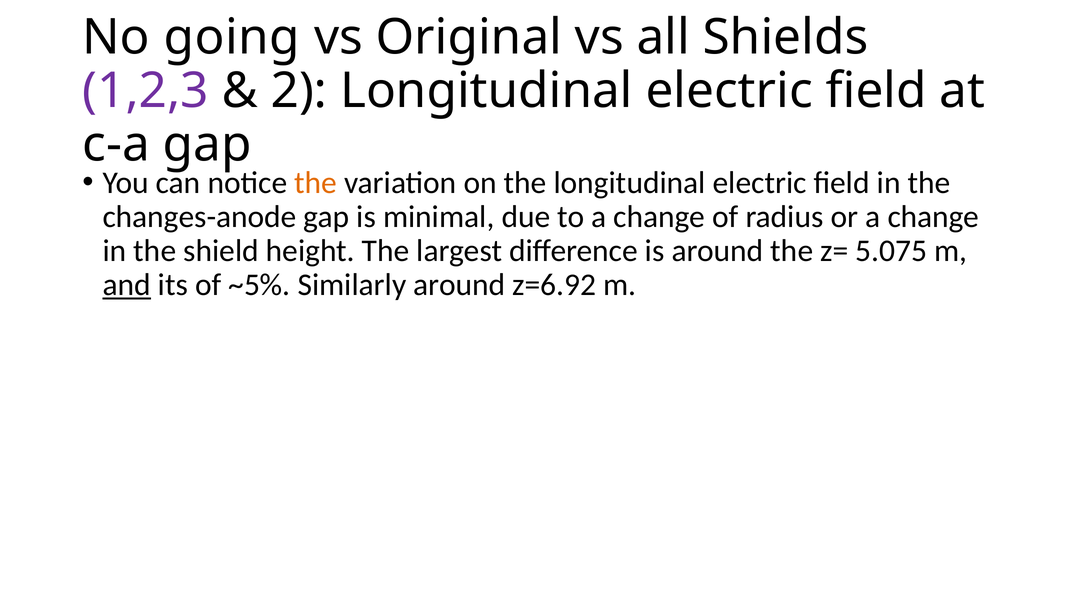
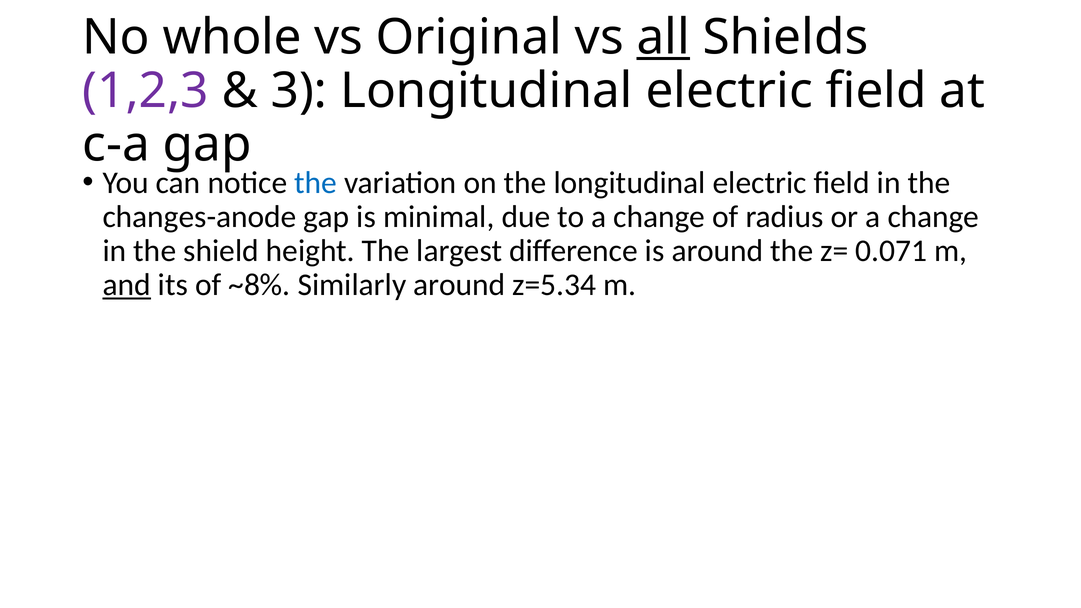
going: going -> whole
all underline: none -> present
2: 2 -> 3
the at (316, 183) colour: orange -> blue
5.075: 5.075 -> 0.071
~5%: ~5% -> ~8%
z=6.92: z=6.92 -> z=5.34
